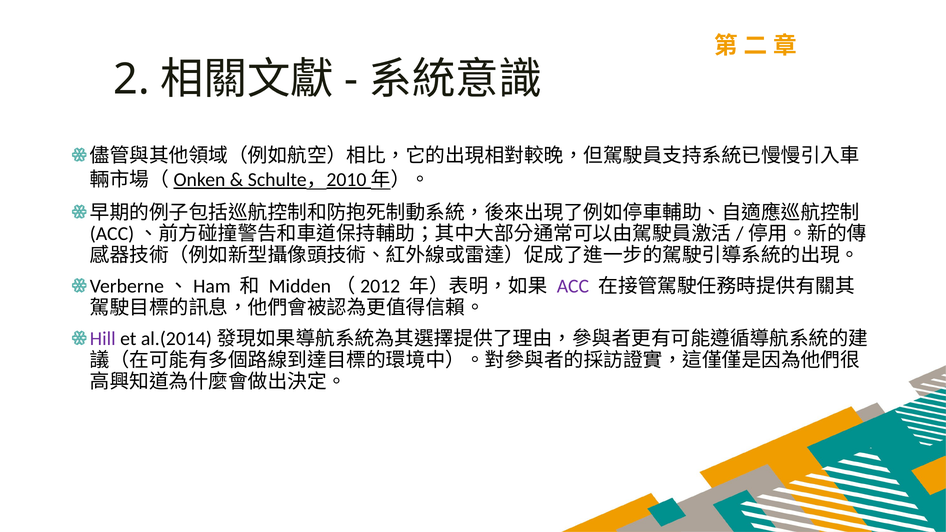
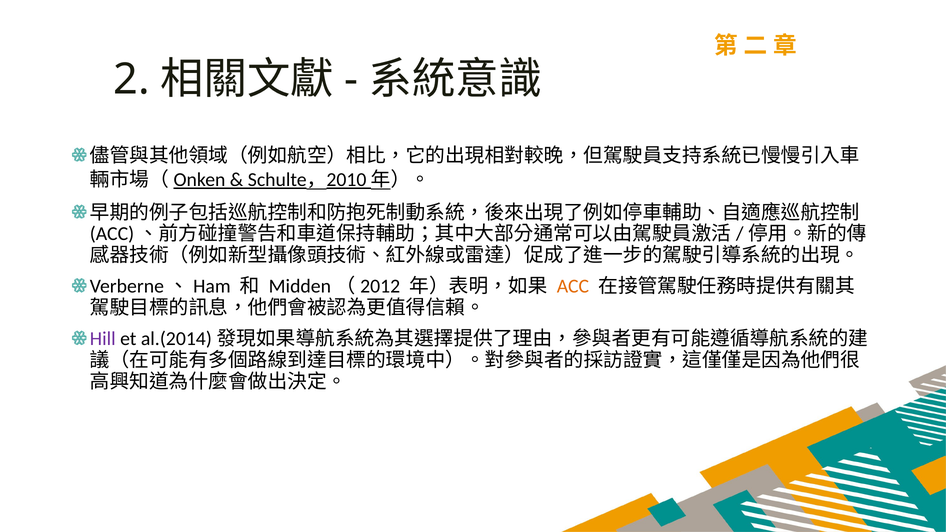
ACC colour: purple -> orange
